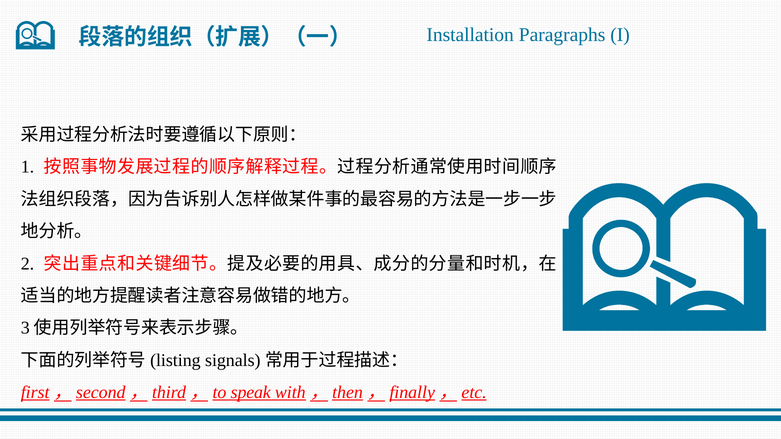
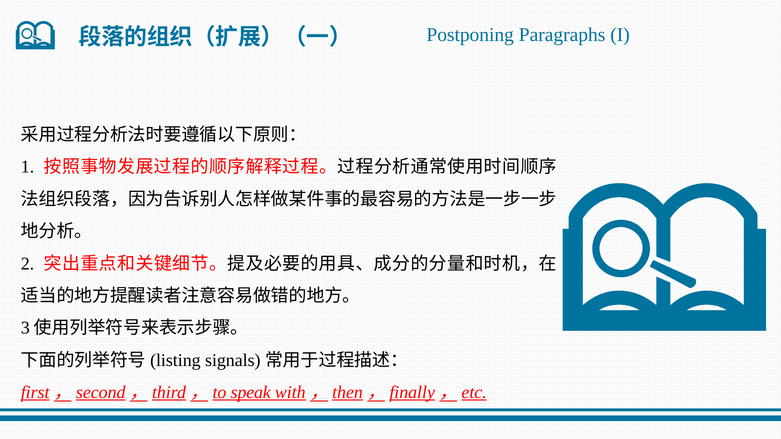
Installation: Installation -> Postponing
